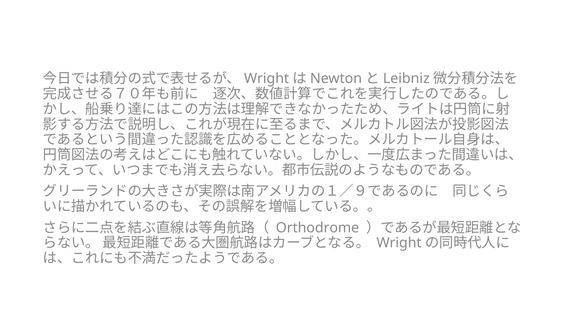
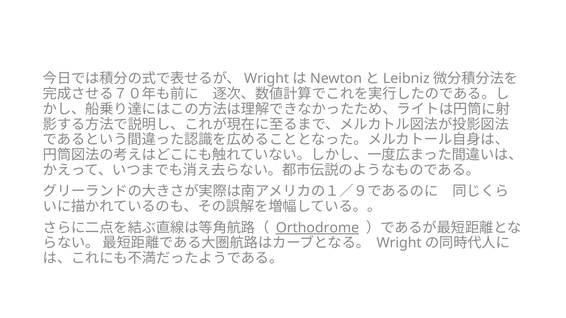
Orthodrome underline: none -> present
